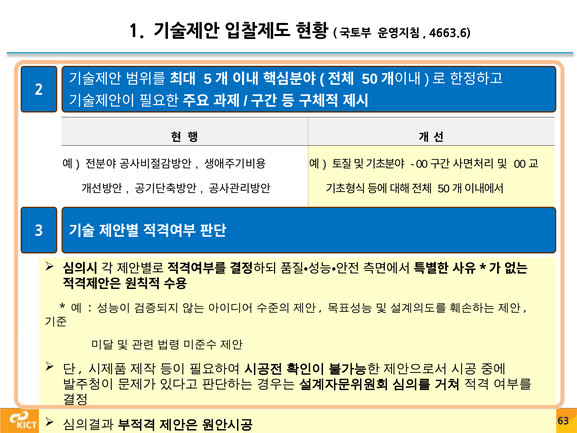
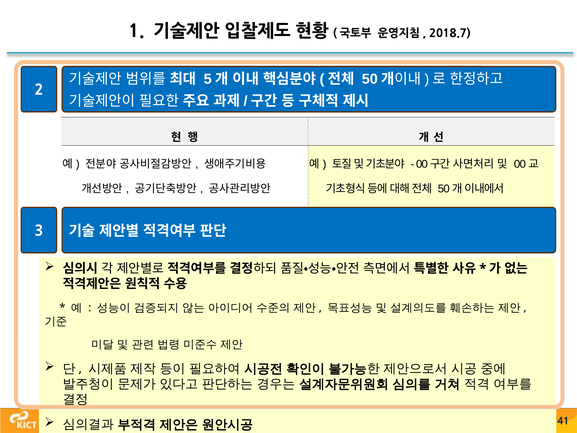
4663.6: 4663.6 -> 2018.7
63: 63 -> 41
